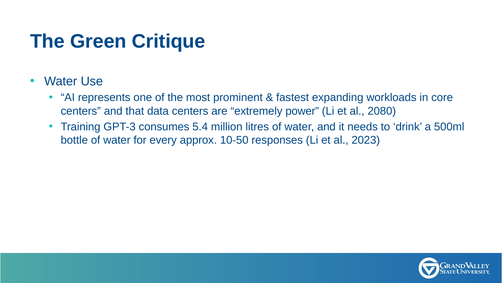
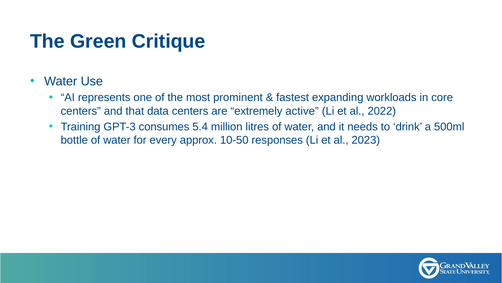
power: power -> active
2080: 2080 -> 2022
